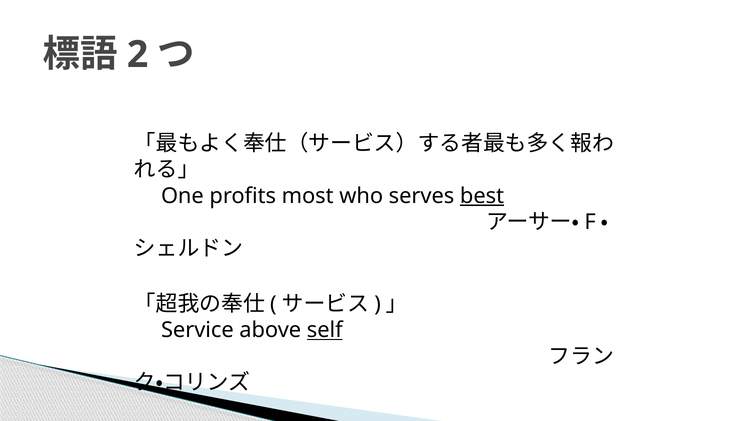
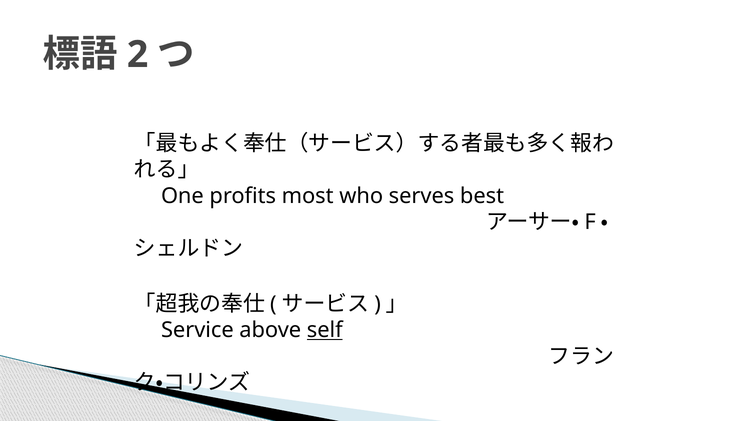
best underline: present -> none
